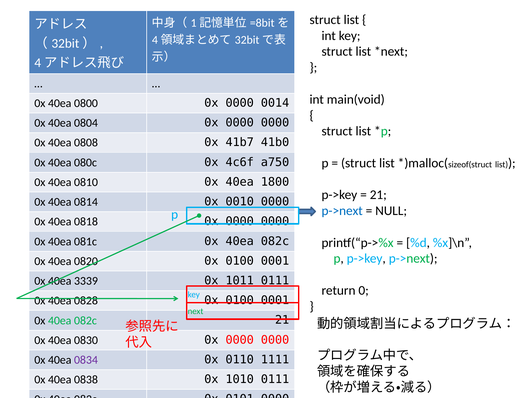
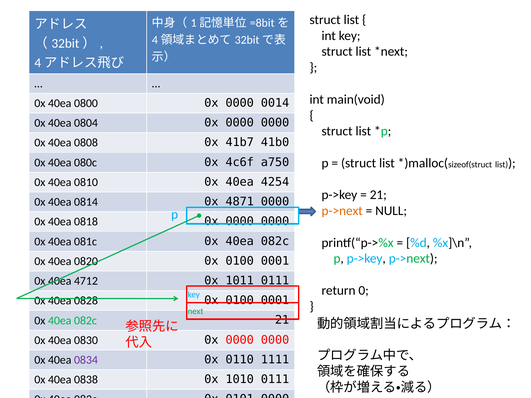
1800: 1800 -> 4254
0010: 0010 -> 4871
p->next at (342, 211) colour: blue -> orange
3339: 3339 -> 4712
